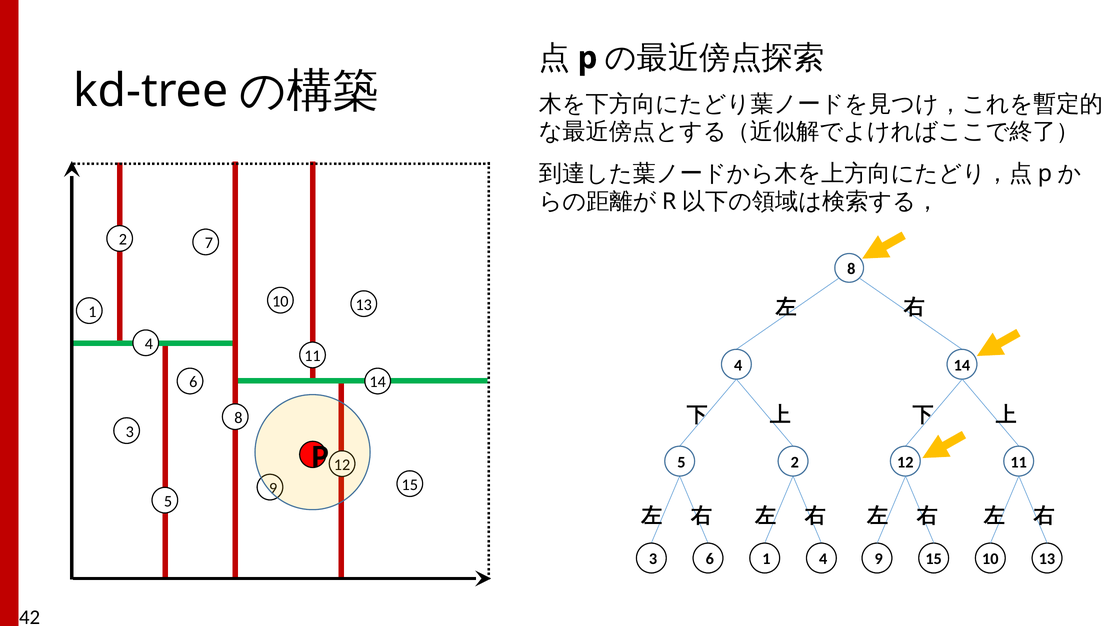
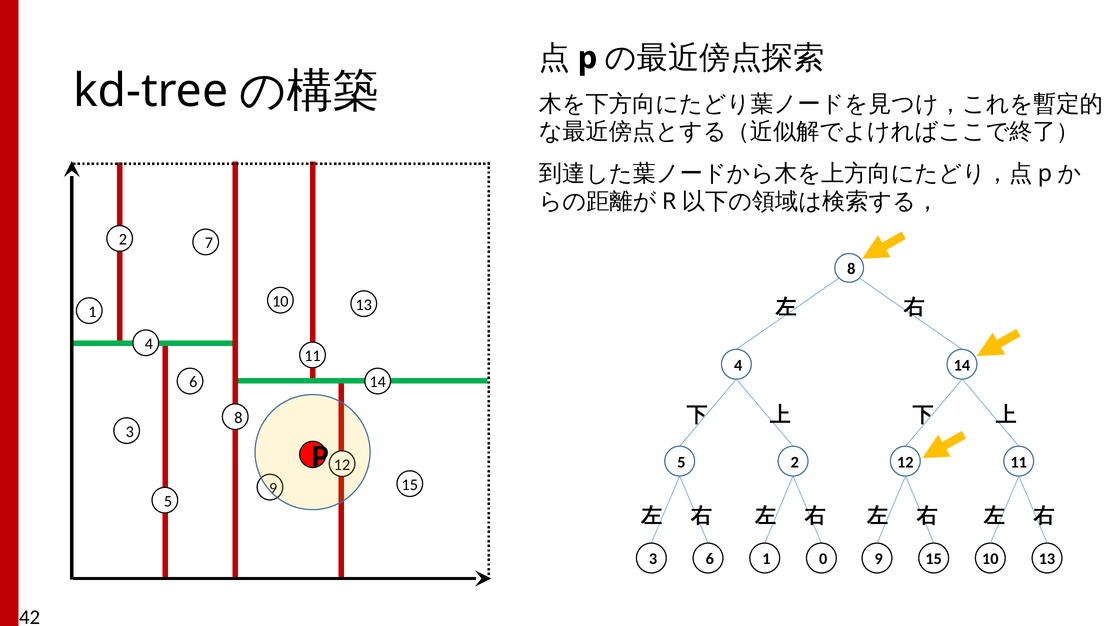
1 4: 4 -> 0
